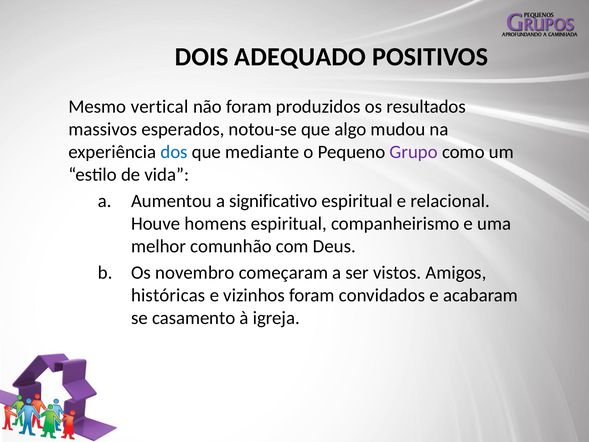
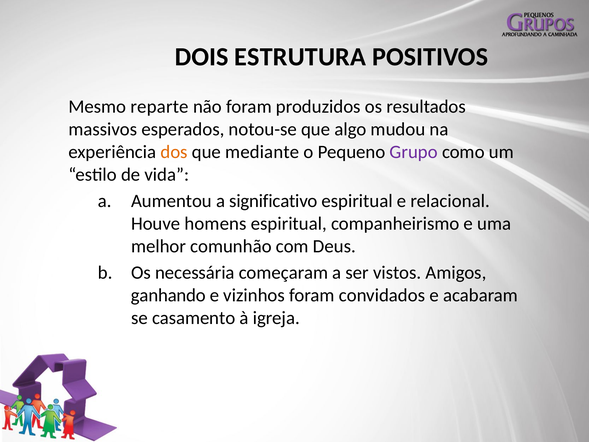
ADEQUADO: ADEQUADO -> ESTRUTURA
vertical: vertical -> reparte
dos colour: blue -> orange
novembro: novembro -> necessária
históricas: históricas -> ganhando
